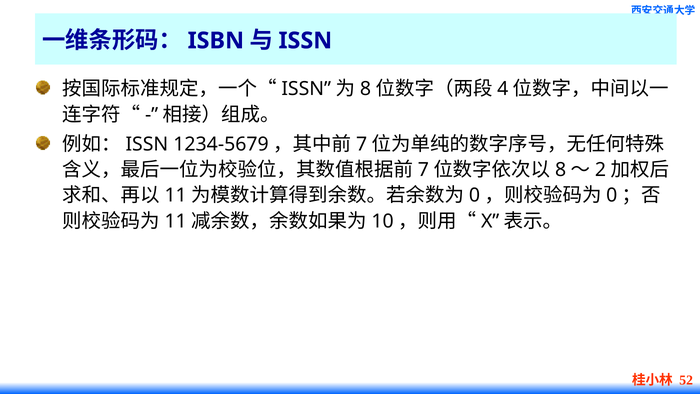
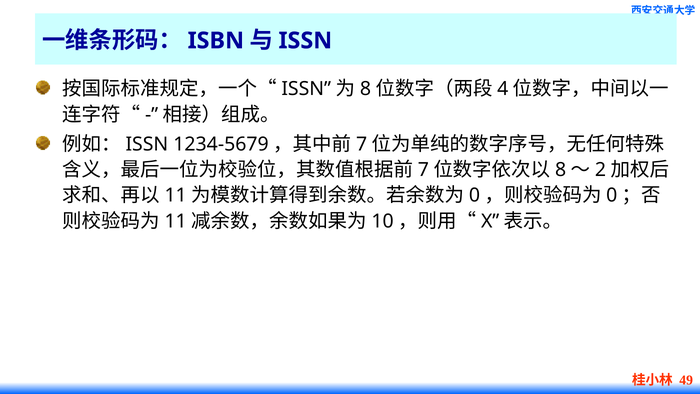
52: 52 -> 49
